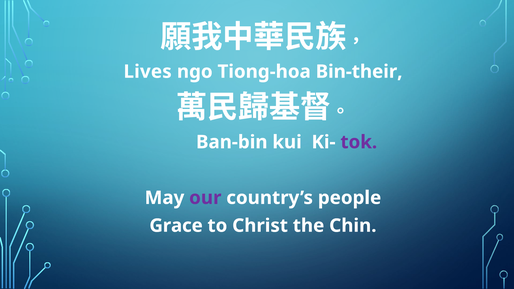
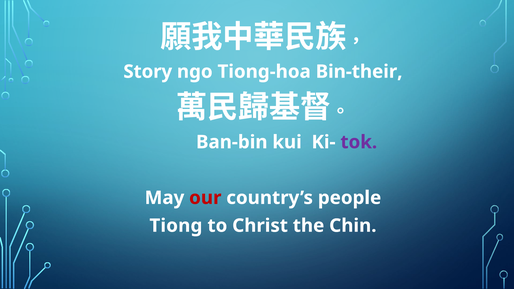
Lives: Lives -> Story
our colour: purple -> red
Grace: Grace -> Tiong
